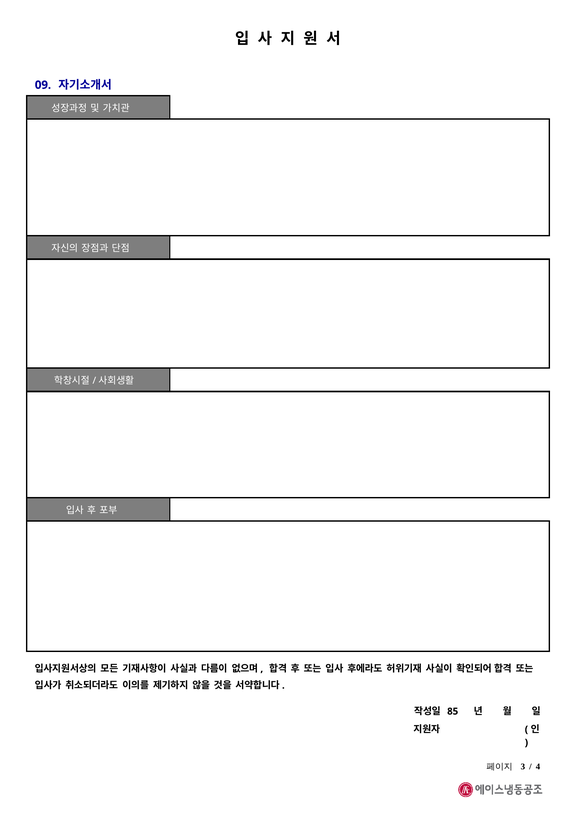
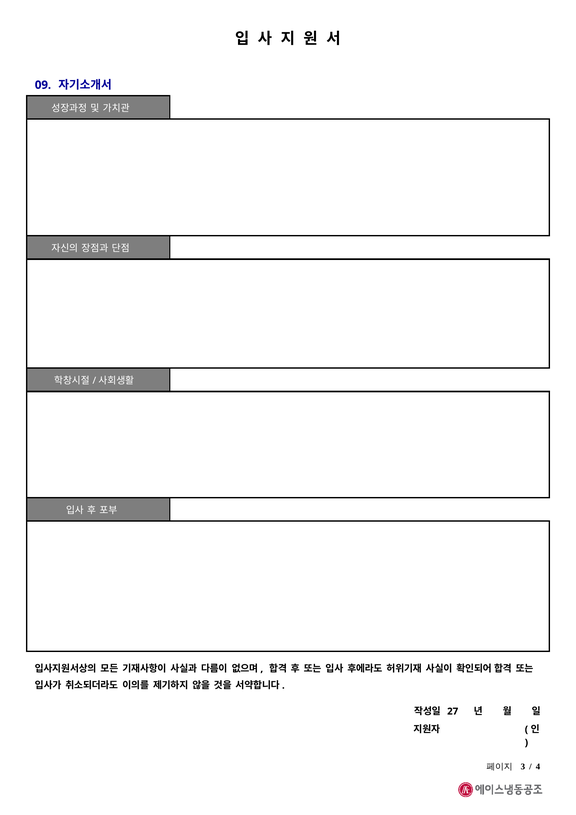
85: 85 -> 27
